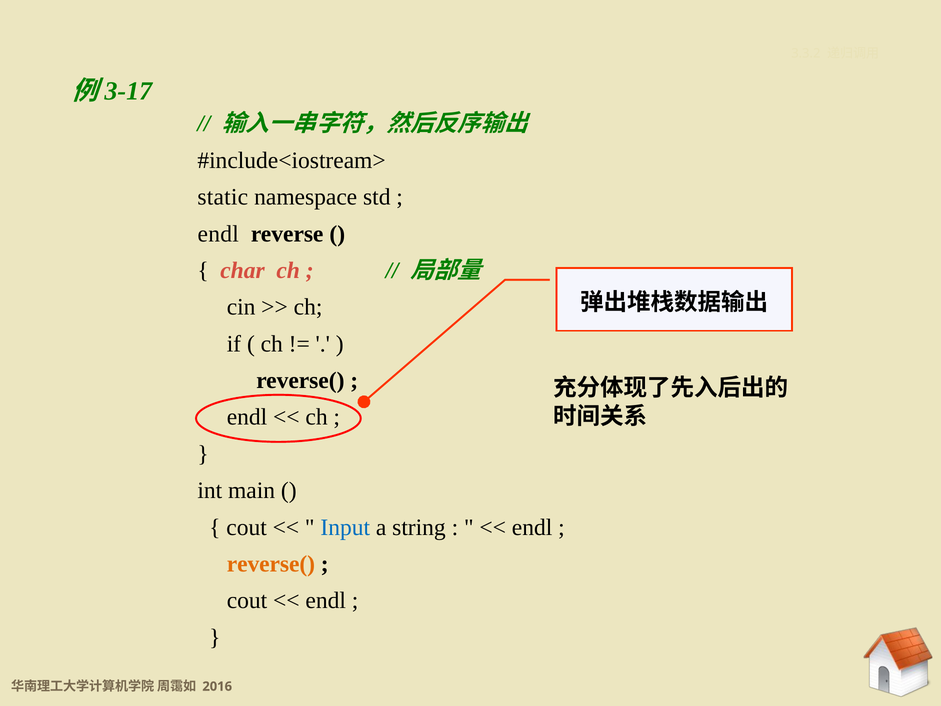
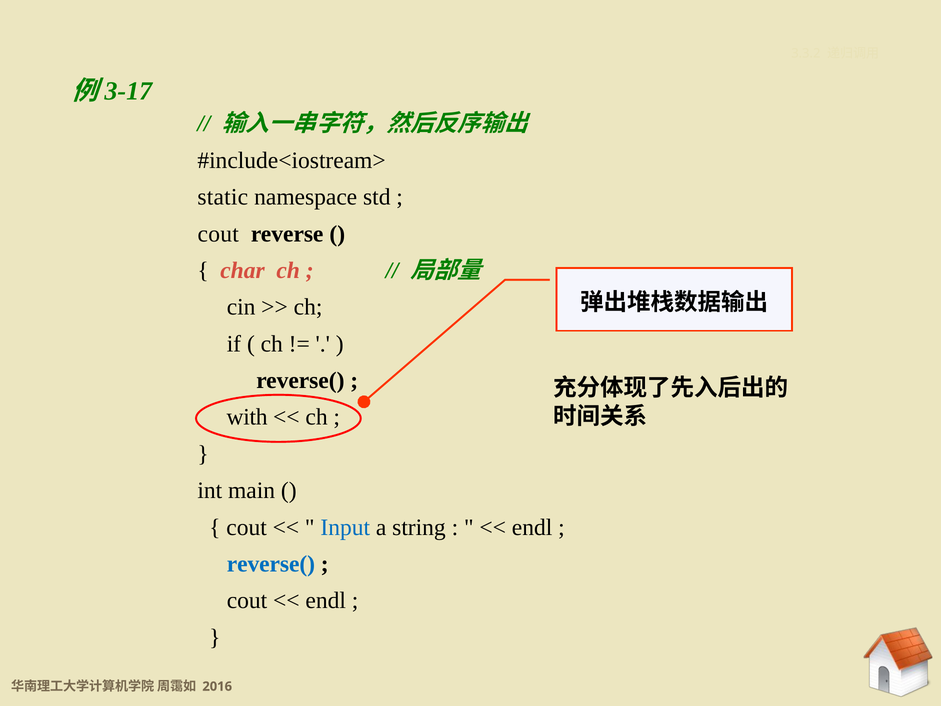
endl at (218, 234): endl -> cout
endl at (247, 417): endl -> with
reverse( at (271, 564) colour: orange -> blue
